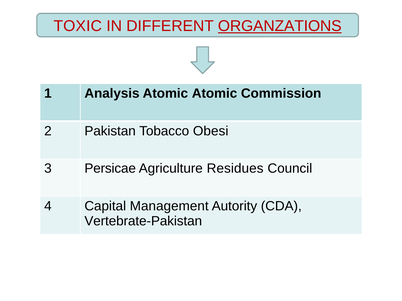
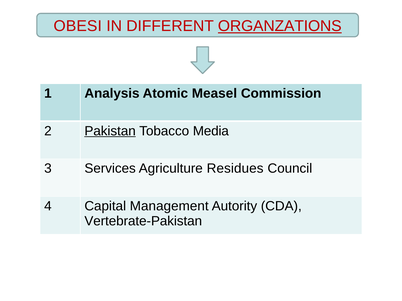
TOXIC: TOXIC -> OBESI
Atomic Atomic: Atomic -> Measel
Pakistan underline: none -> present
Obesi: Obesi -> Media
Persicae: Persicae -> Services
